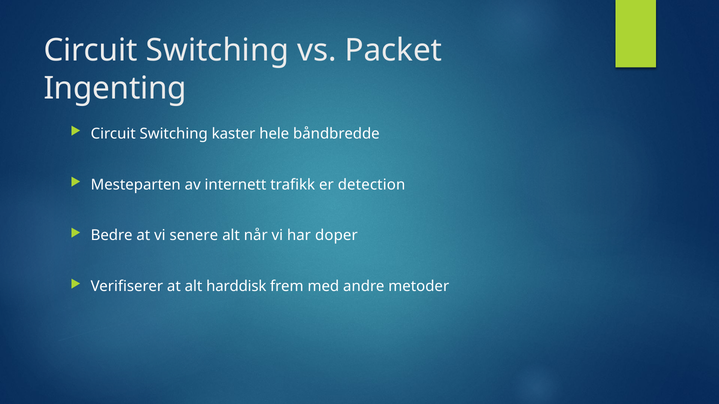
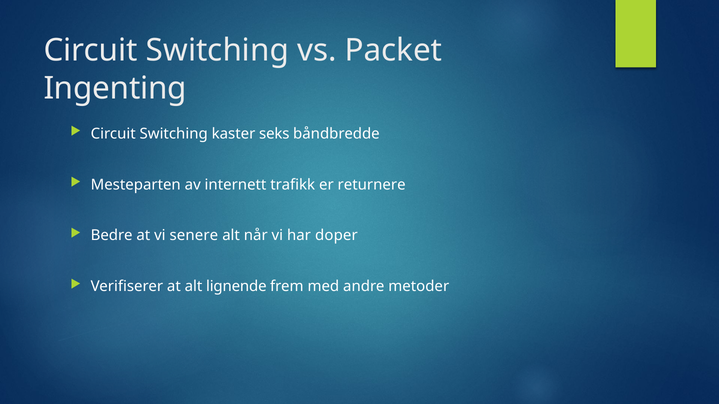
hele: hele -> seks
detection: detection -> returnere
harddisk: harddisk -> lignende
